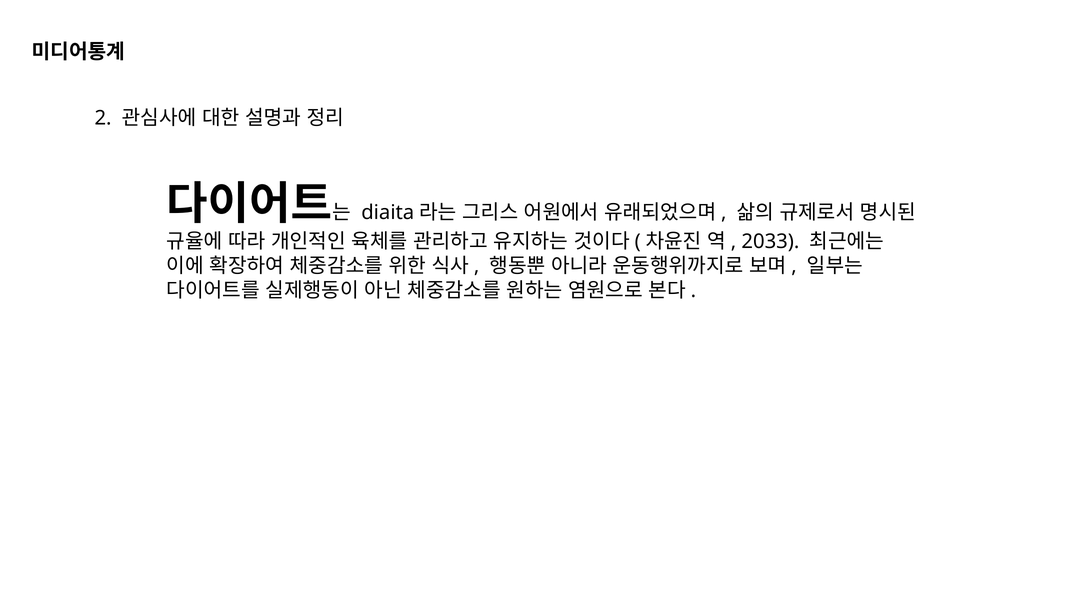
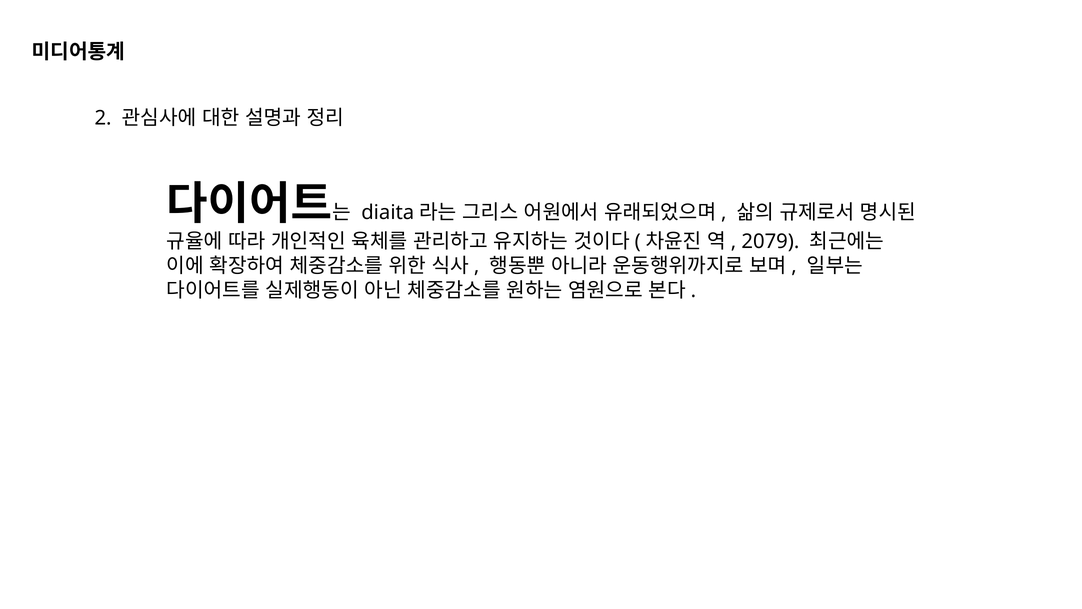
2033: 2033 -> 2079
